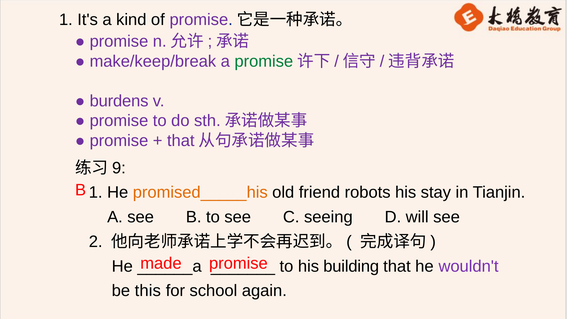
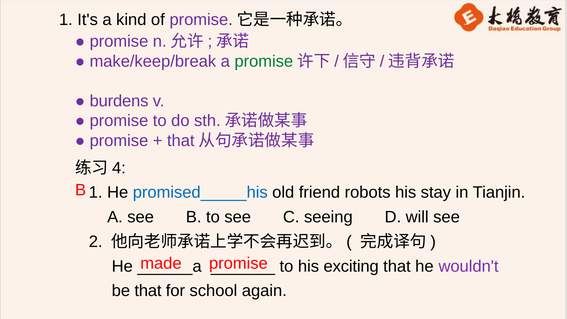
9: 9 -> 4
promised_____his colour: orange -> blue
building: building -> exciting
be this: this -> that
